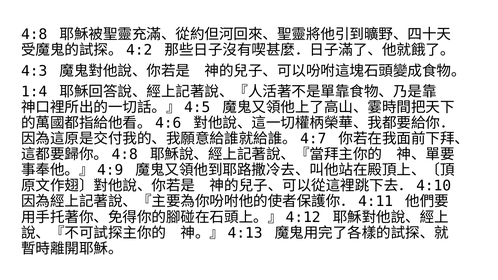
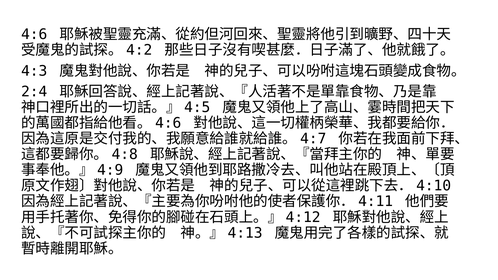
4:8: 4:8 -> 4:6
1:4: 1:4 -> 2:4
